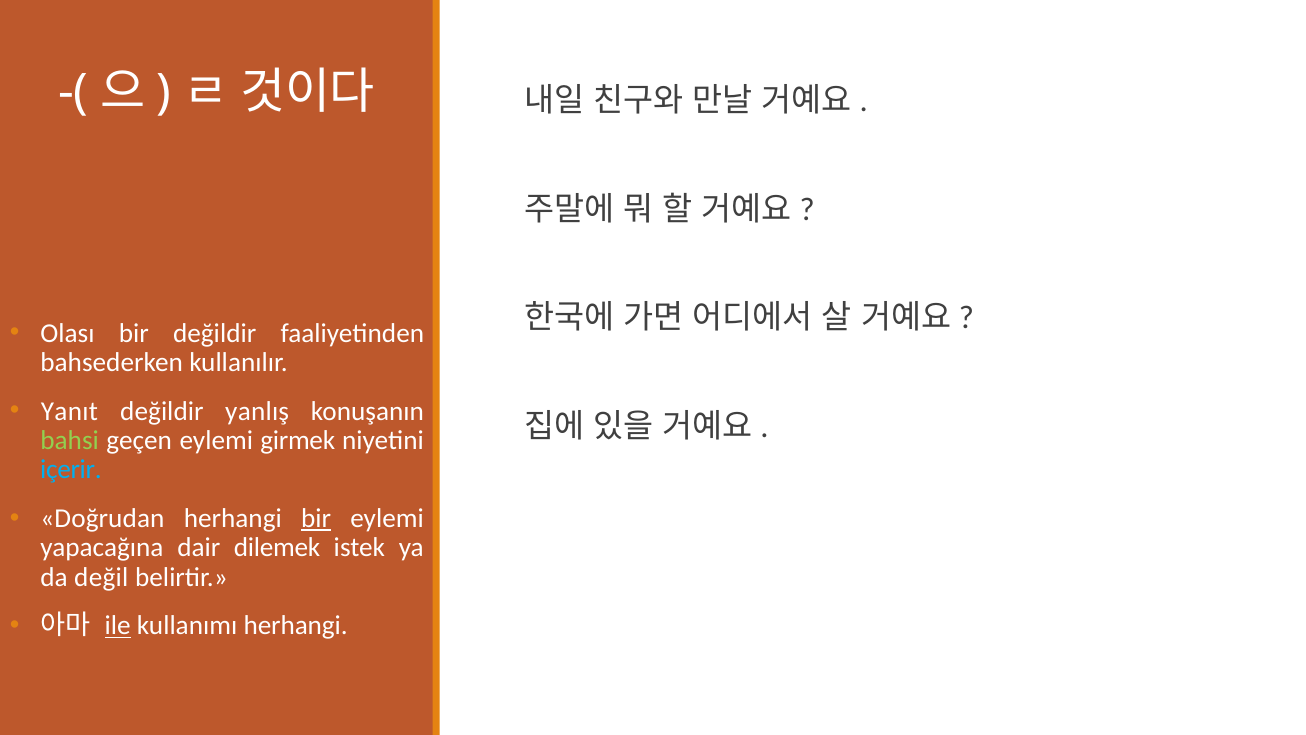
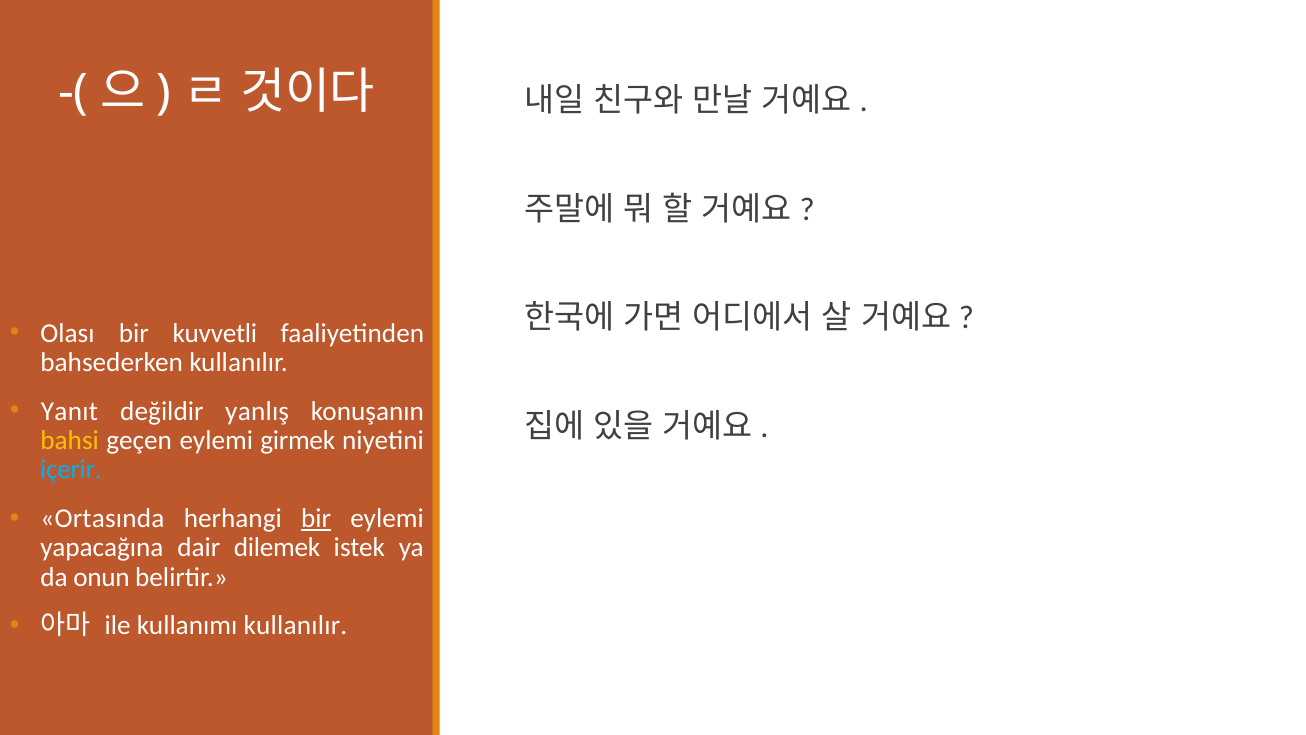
bir değildir: değildir -> kuvvetli
bahsi colour: light green -> yellow
Doğrudan: Doğrudan -> Ortasında
değil: değil -> onun
ile underline: present -> none
kullanımı herhangi: herhangi -> kullanılır
